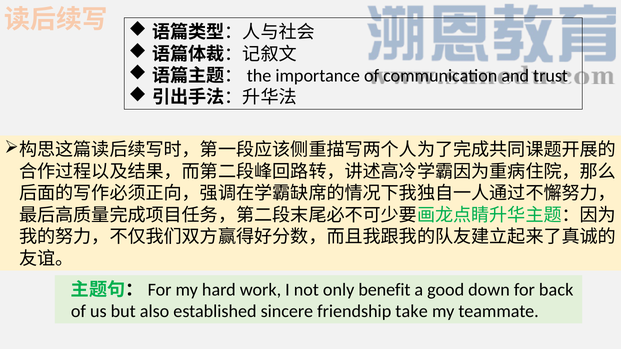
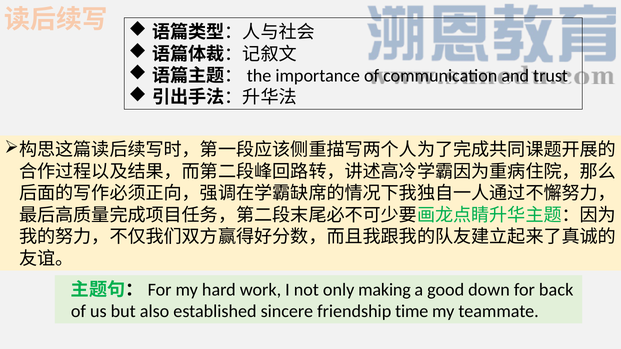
benefit: benefit -> making
take: take -> time
